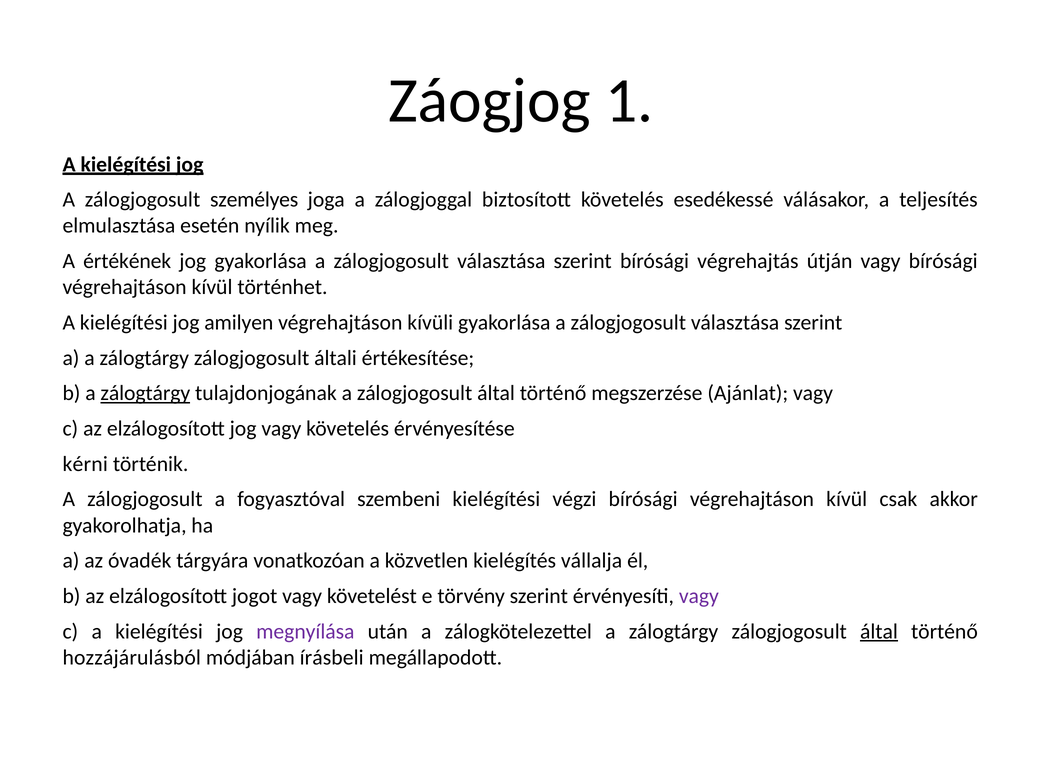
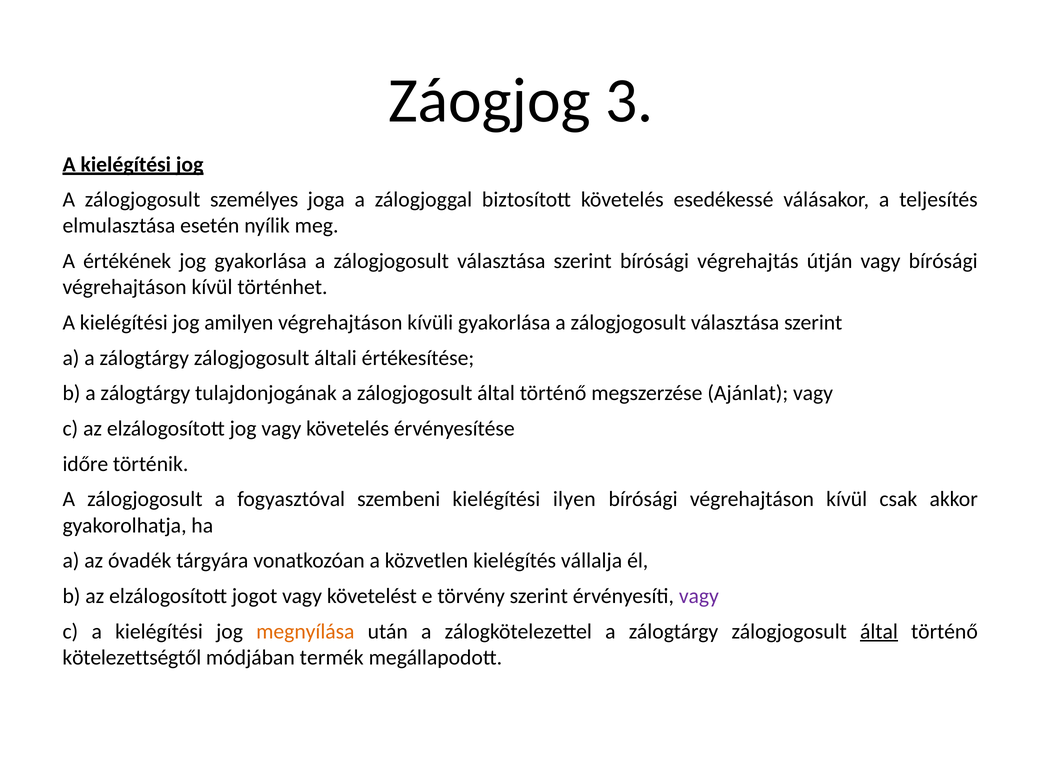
1: 1 -> 3
zálogtárgy at (145, 393) underline: present -> none
kérni: kérni -> időre
végzi: végzi -> ilyen
megnyílása colour: purple -> orange
hozzájárulásból: hozzájárulásból -> kötelezettségtől
írásbeli: írásbeli -> termék
